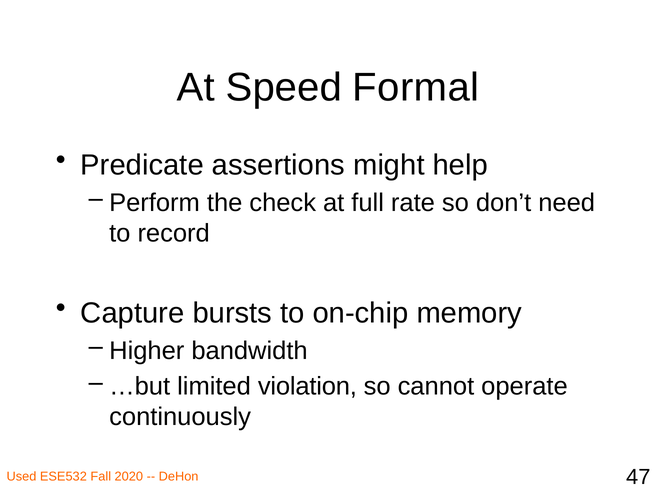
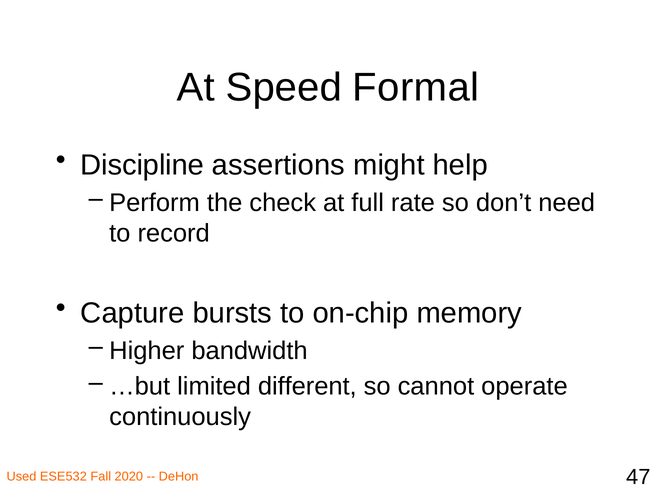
Predicate: Predicate -> Discipline
violation: violation -> different
